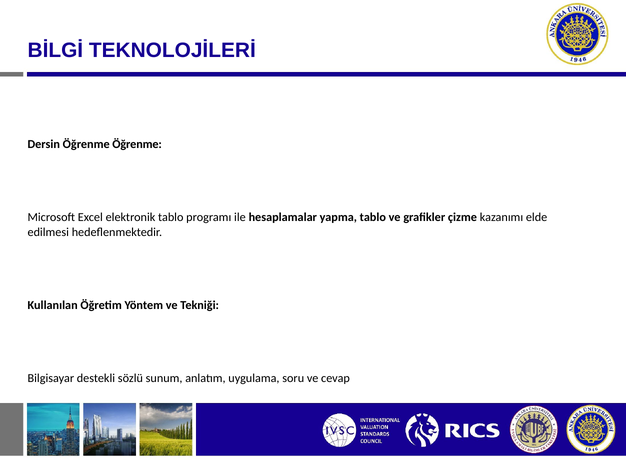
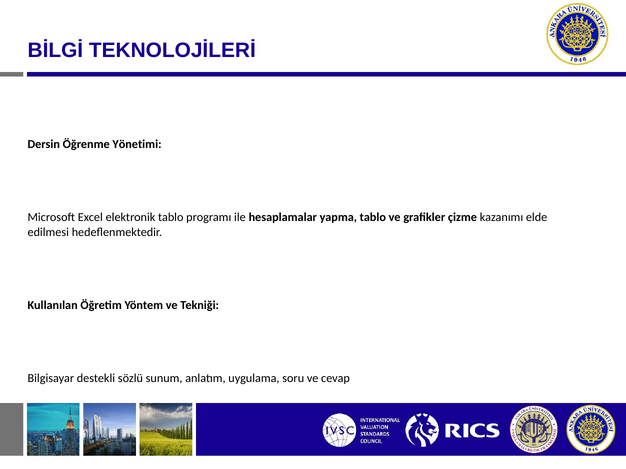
Öğrenme Öğrenme: Öğrenme -> Yönetimi
